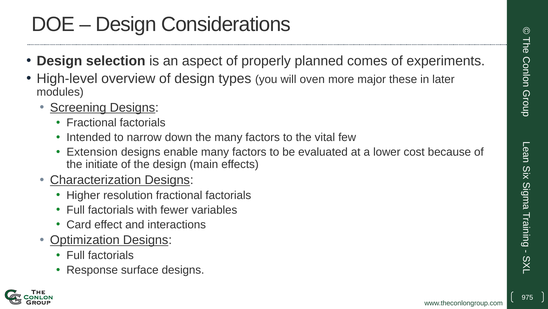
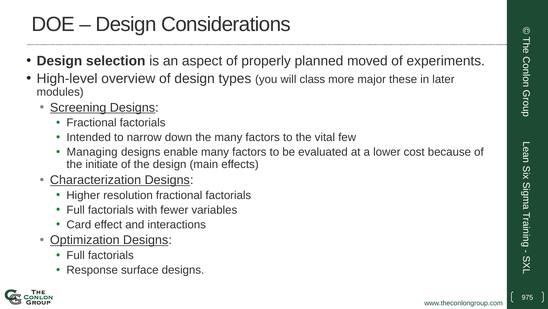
comes: comes -> moved
oven: oven -> class
Extension: Extension -> Managing
